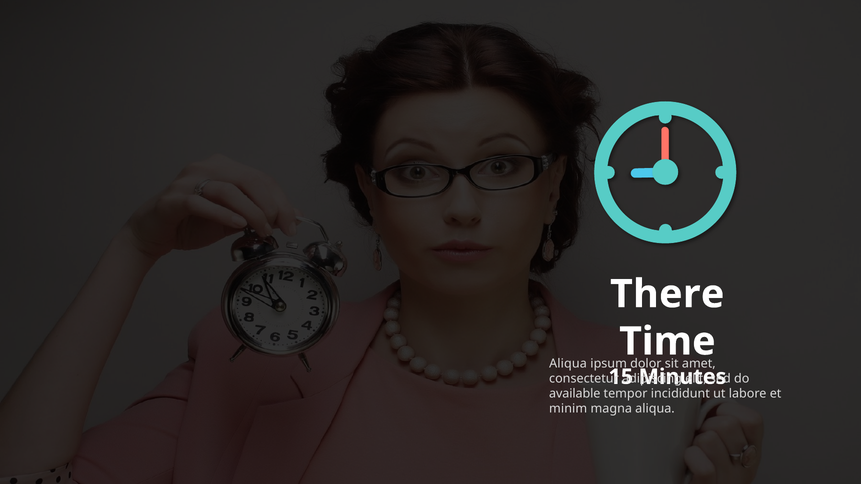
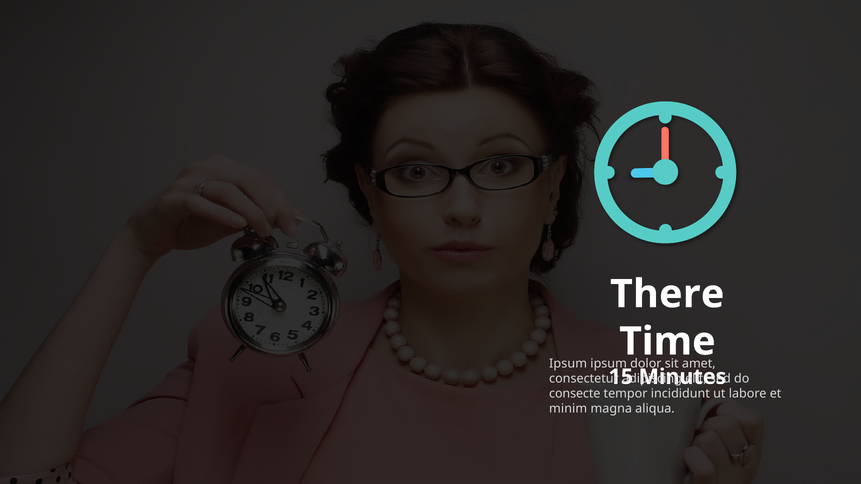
Aliqua at (568, 364): Aliqua -> Ipsum
available: available -> consecte
